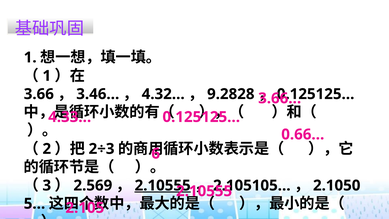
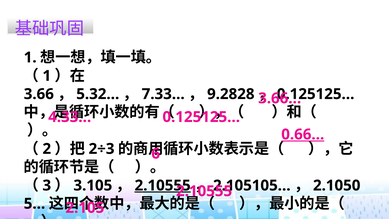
3.46…: 3.46… -> 5.32…
4.32…: 4.32… -> 7.33…
0.66… underline: none -> present
2.569: 2.569 -> 3.105
